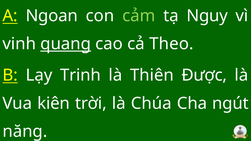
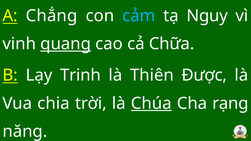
Ngoan: Ngoan -> Chẳng
cảm colour: light green -> light blue
Theo: Theo -> Chữa
kiên: kiên -> chia
Chúa underline: none -> present
ngút: ngút -> rạng
